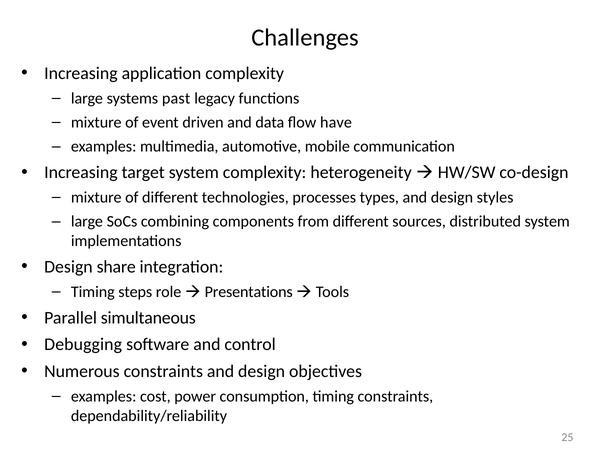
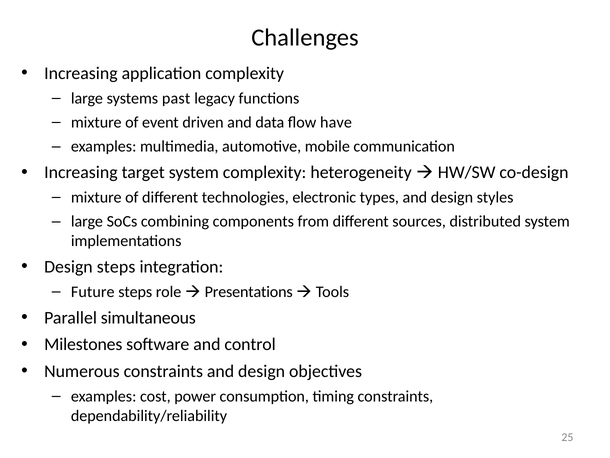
processes: processes -> electronic
Design share: share -> steps
Timing at (93, 292): Timing -> Future
Debugging: Debugging -> Milestones
